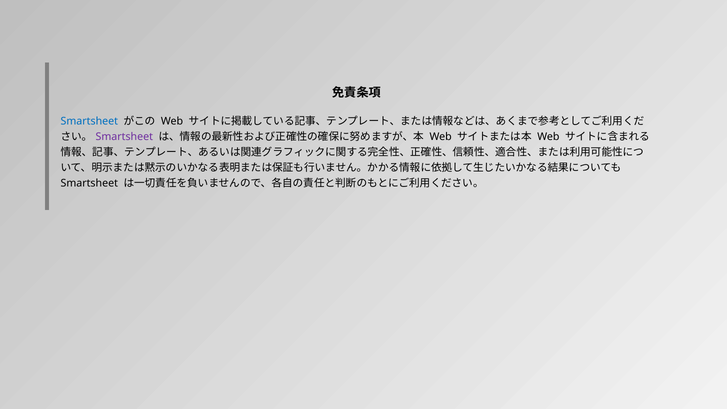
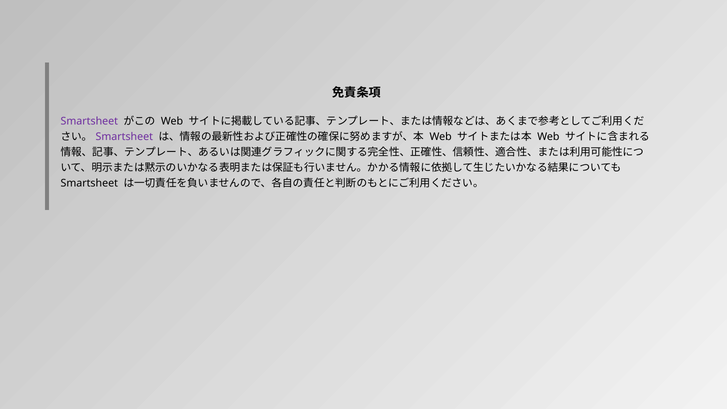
Smartsheet at (89, 121) colour: blue -> purple
